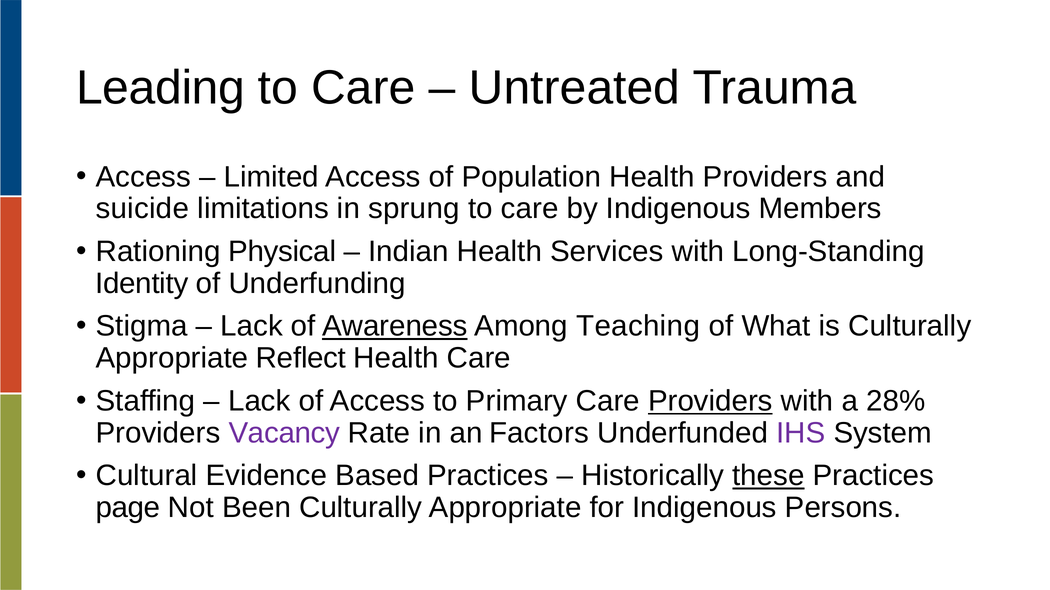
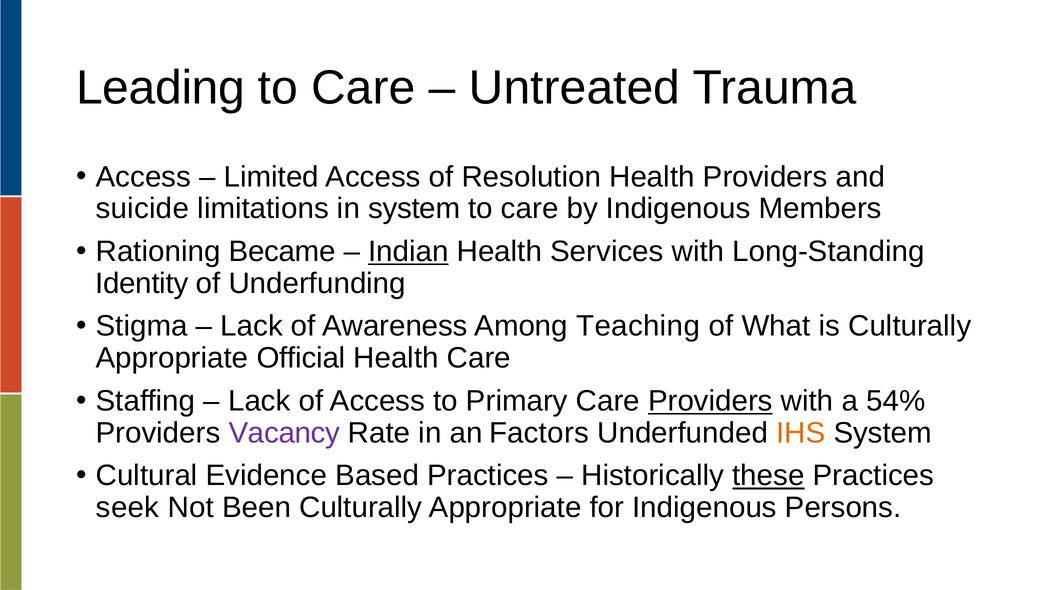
Population: Population -> Resolution
in sprung: sprung -> system
Physical: Physical -> Became
Indian underline: none -> present
Awareness underline: present -> none
Reflect: Reflect -> Official
28%: 28% -> 54%
IHS colour: purple -> orange
page: page -> seek
